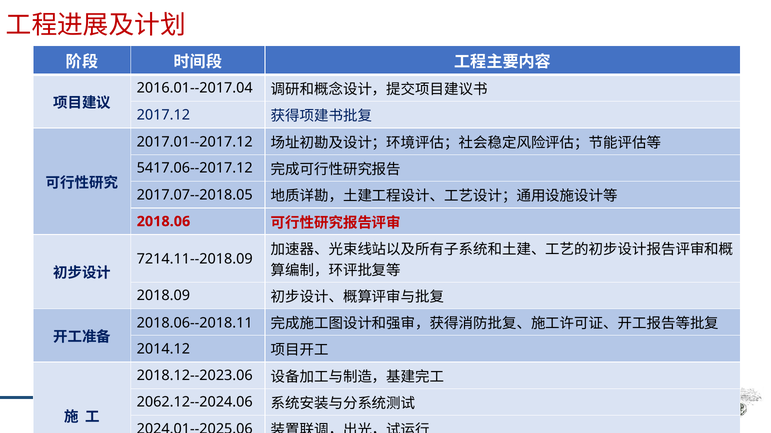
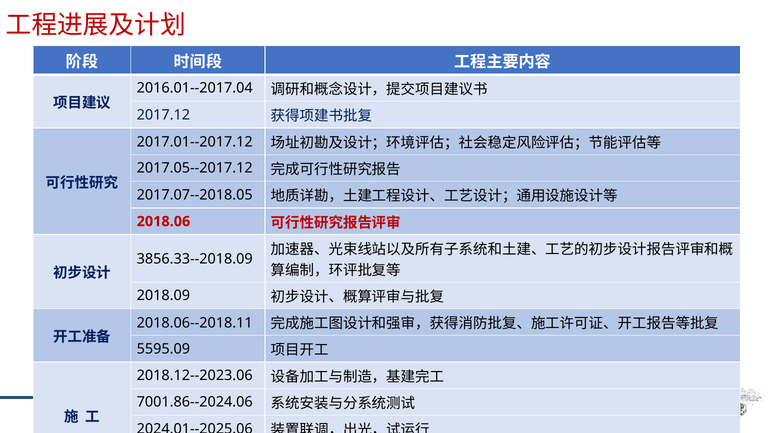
5417.06--2017.12: 5417.06--2017.12 -> 2017.05--2017.12
7214.11--2018.09: 7214.11--2018.09 -> 3856.33--2018.09
2014.12: 2014.12 -> 5595.09
2062.12--2024.06: 2062.12--2024.06 -> 7001.86--2024.06
